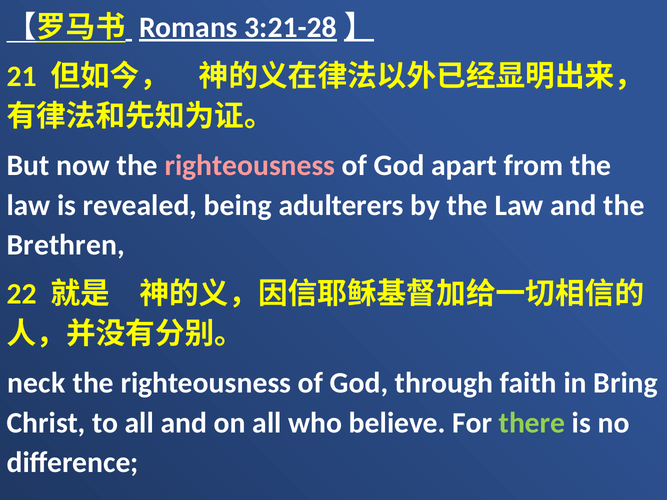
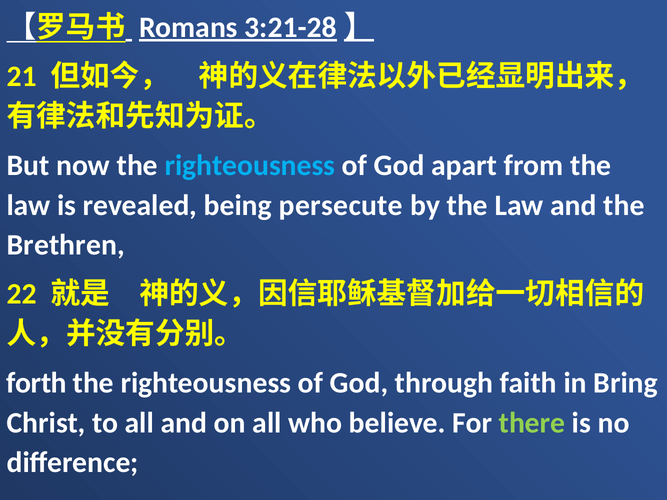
righteousness at (250, 166) colour: pink -> light blue
adulterers: adulterers -> persecute
neck: neck -> forth
